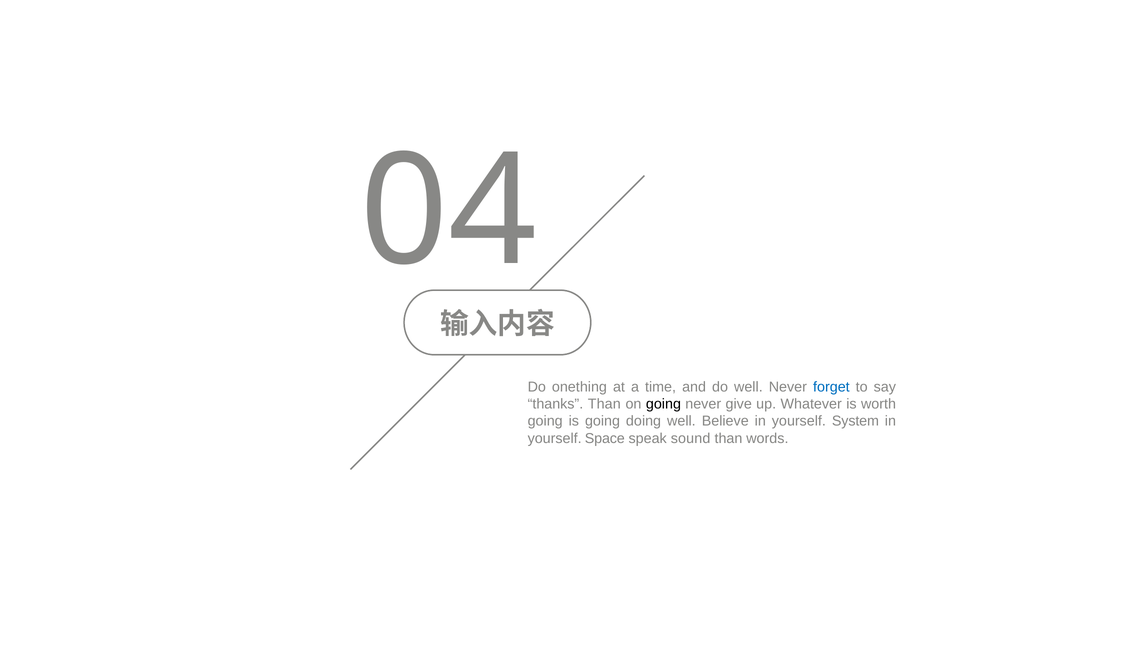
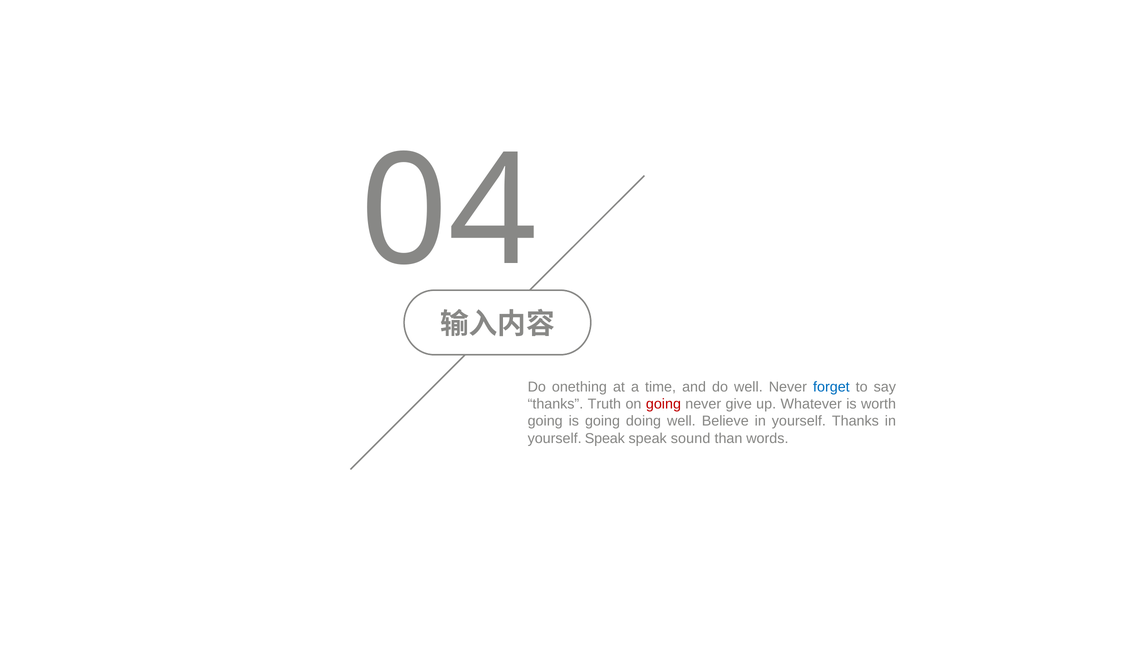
thanks Than: Than -> Truth
going at (663, 404) colour: black -> red
yourself System: System -> Thanks
yourself Space: Space -> Speak
